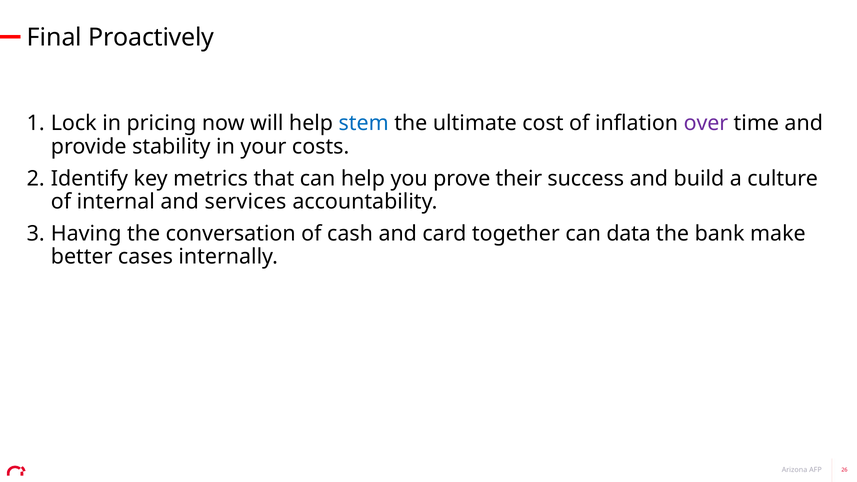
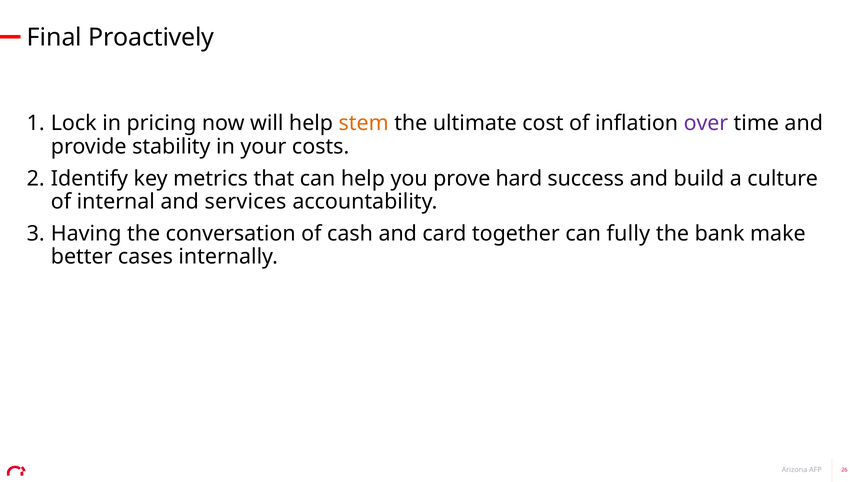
stem colour: blue -> orange
their: their -> hard
data: data -> fully
